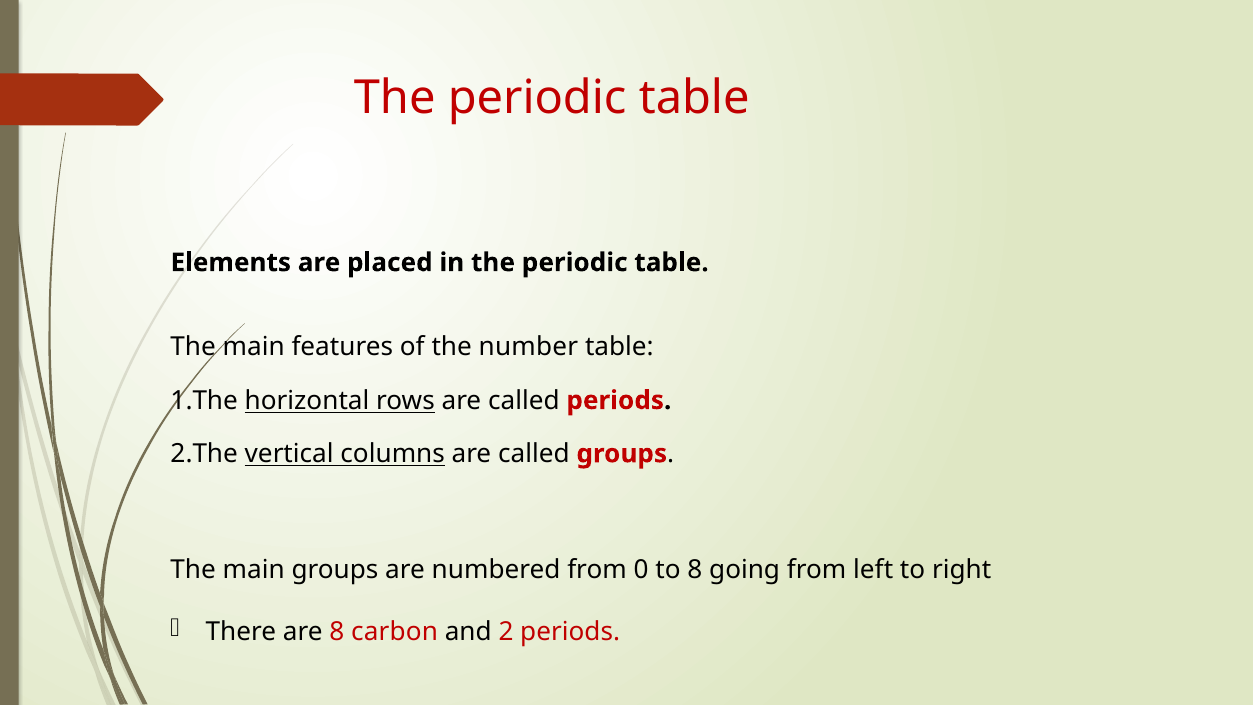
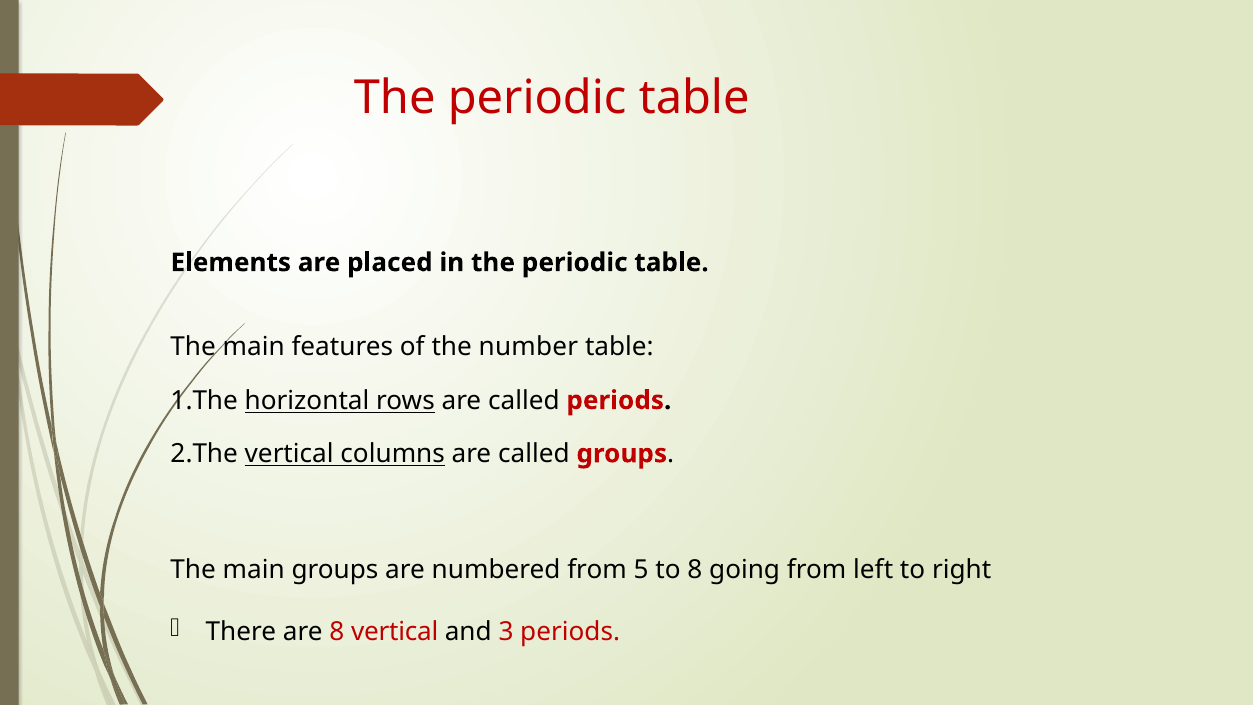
0: 0 -> 5
8 carbon: carbon -> vertical
2: 2 -> 3
